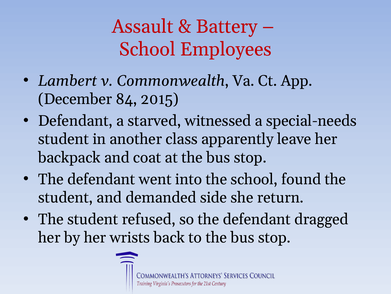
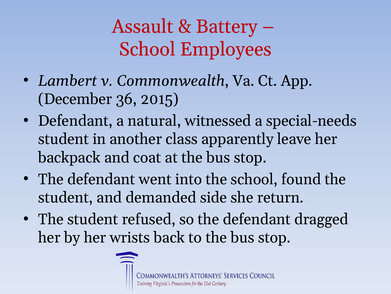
84: 84 -> 36
starved: starved -> natural
